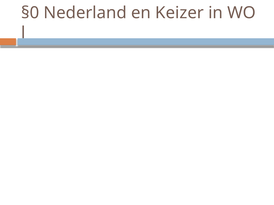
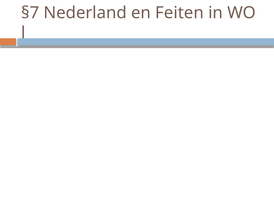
§0: §0 -> §7
Keizer: Keizer -> Feiten
